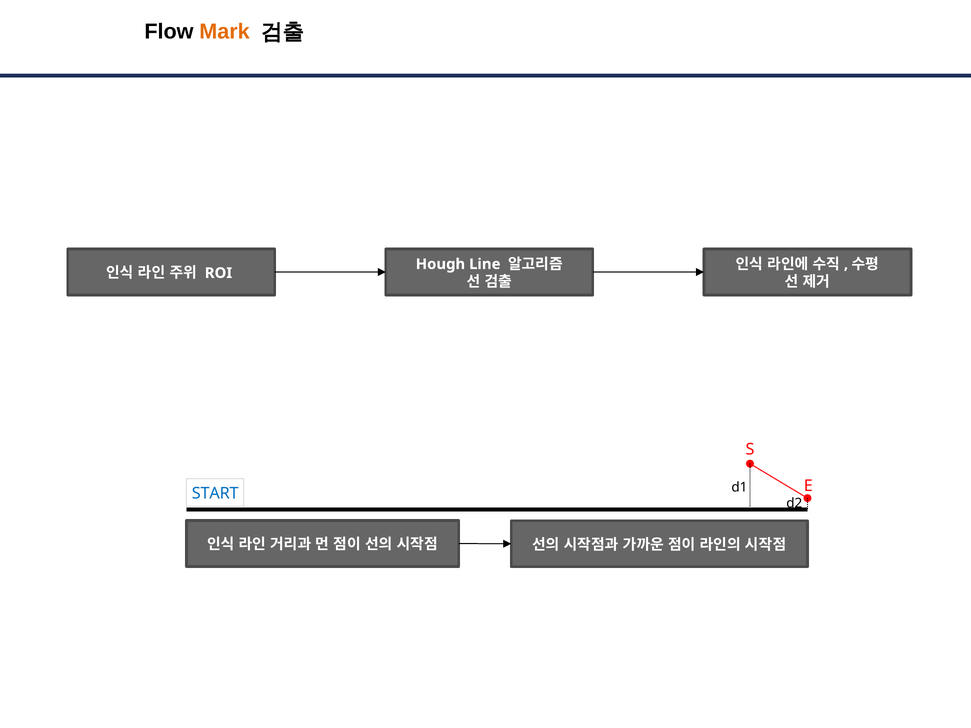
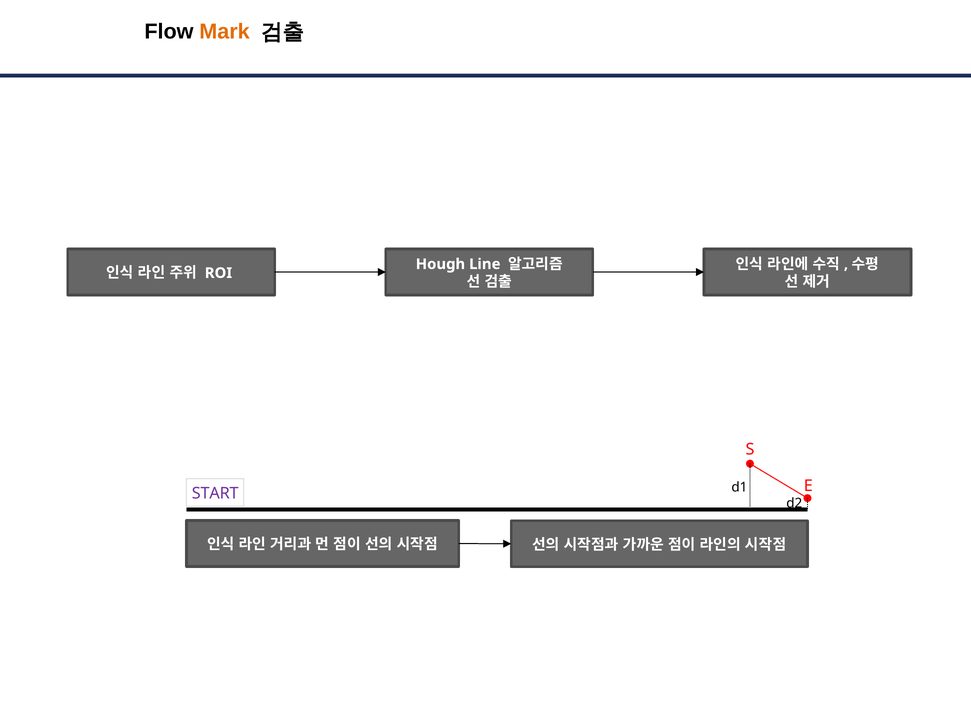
START colour: blue -> purple
